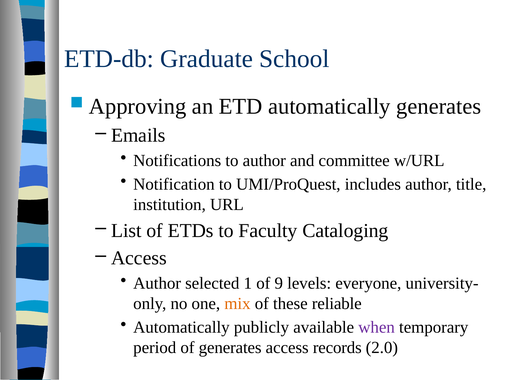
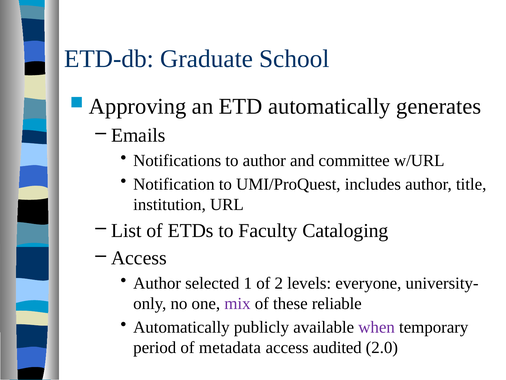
9: 9 -> 2
mix colour: orange -> purple
of generates: generates -> metadata
records: records -> audited
